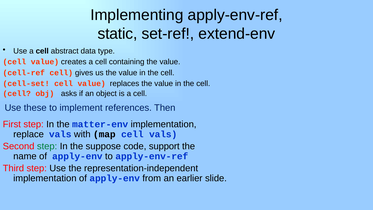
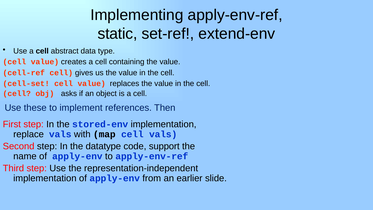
matter-env: matter-env -> stored-env
step at (47, 146) colour: green -> black
suppose: suppose -> datatype
